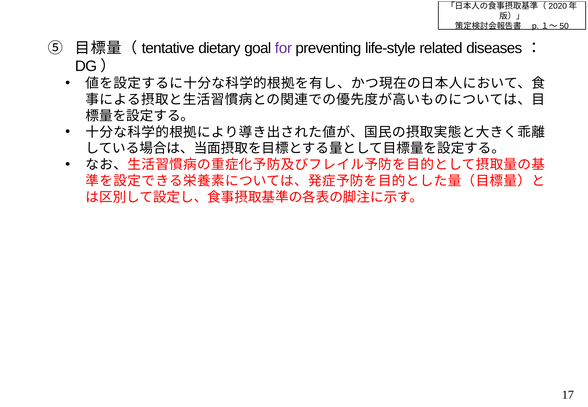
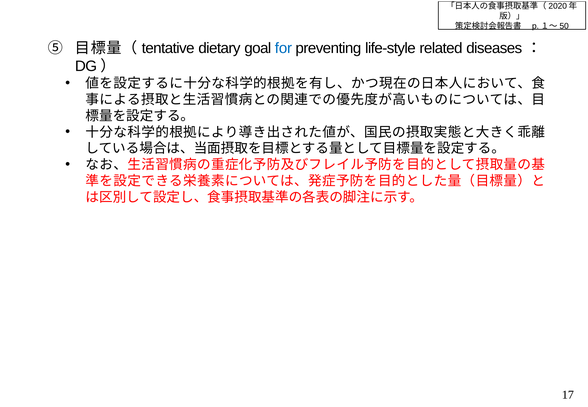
for colour: purple -> blue
